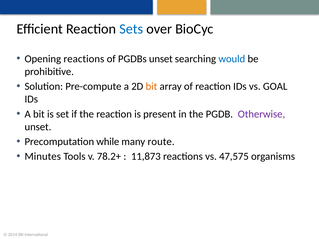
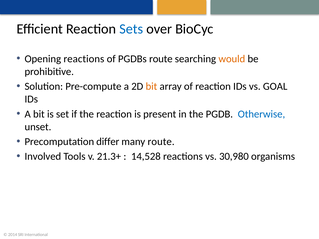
PGDBs unset: unset -> route
would colour: blue -> orange
Otherwise colour: purple -> blue
while: while -> differ
Minutes: Minutes -> Involved
78.2+: 78.2+ -> 21.3+
11,873: 11,873 -> 14,528
47,575: 47,575 -> 30,980
